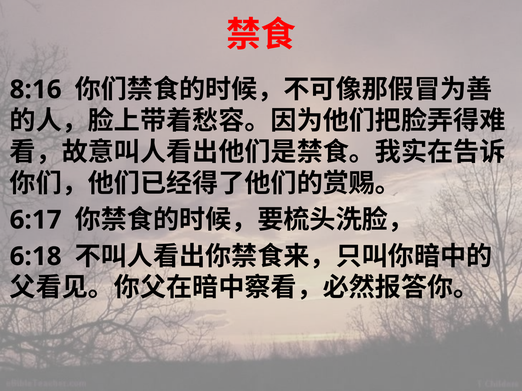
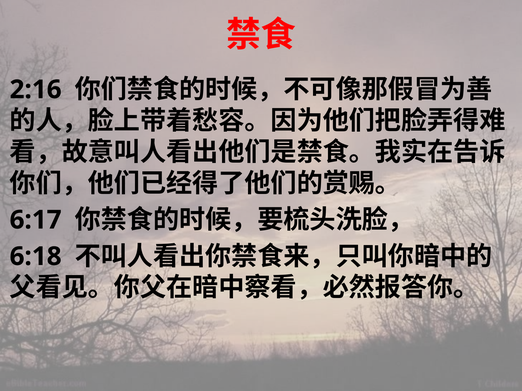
8:16: 8:16 -> 2:16
